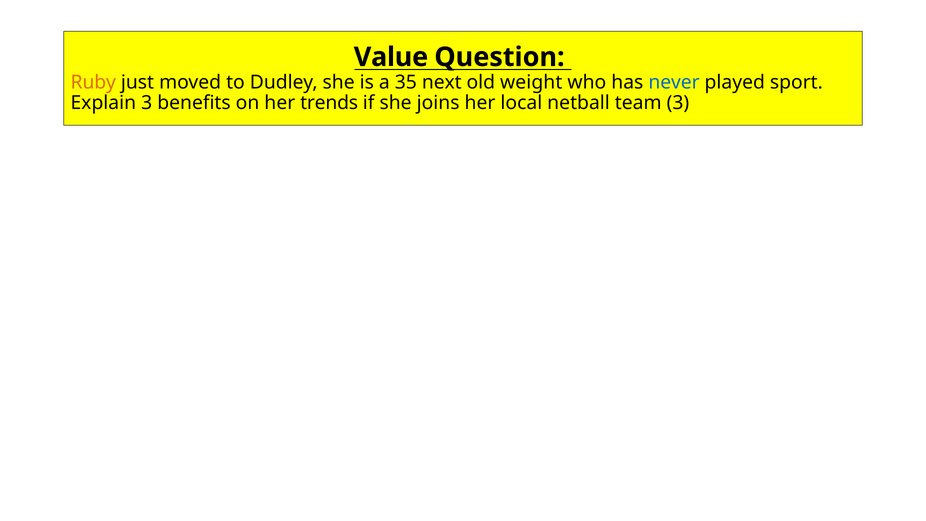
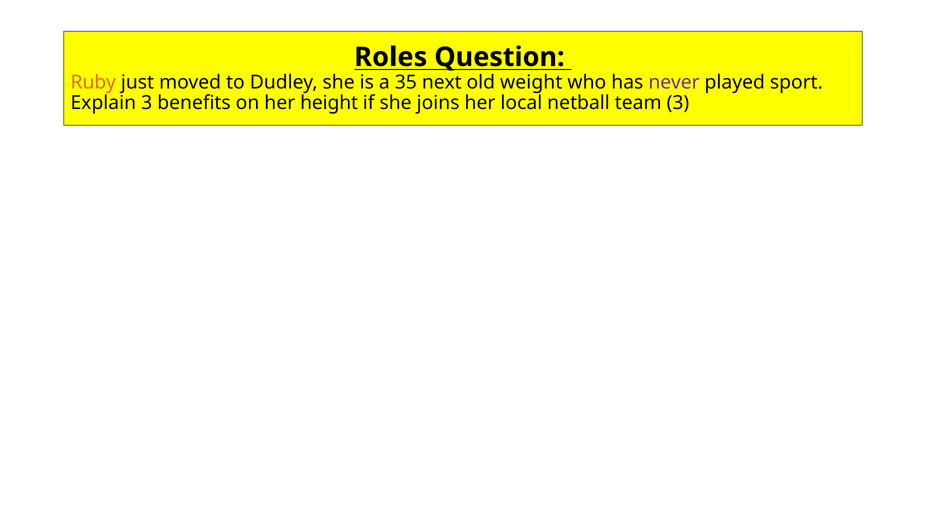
Value: Value -> Roles
never colour: blue -> purple
trends: trends -> height
